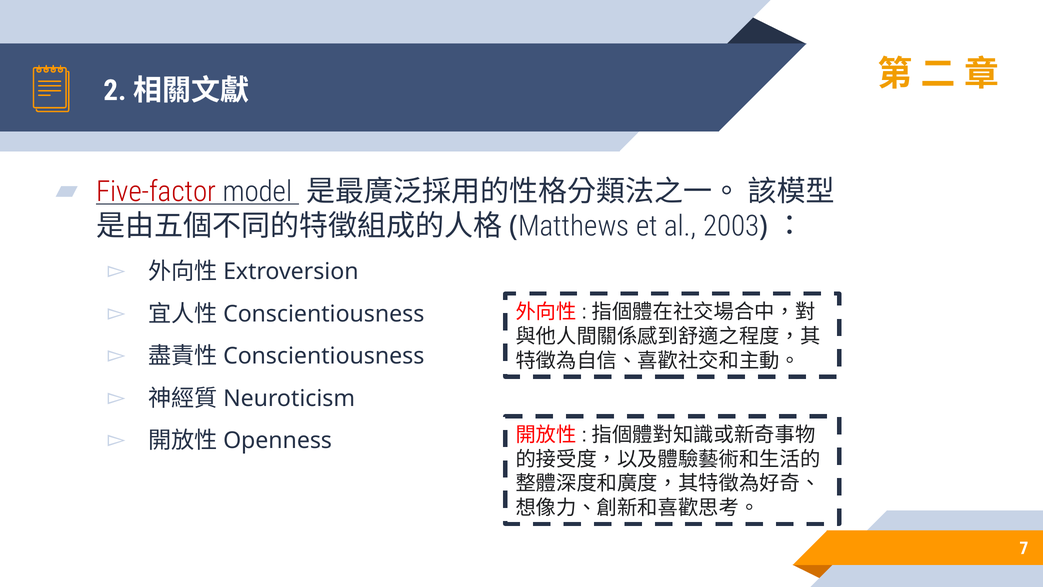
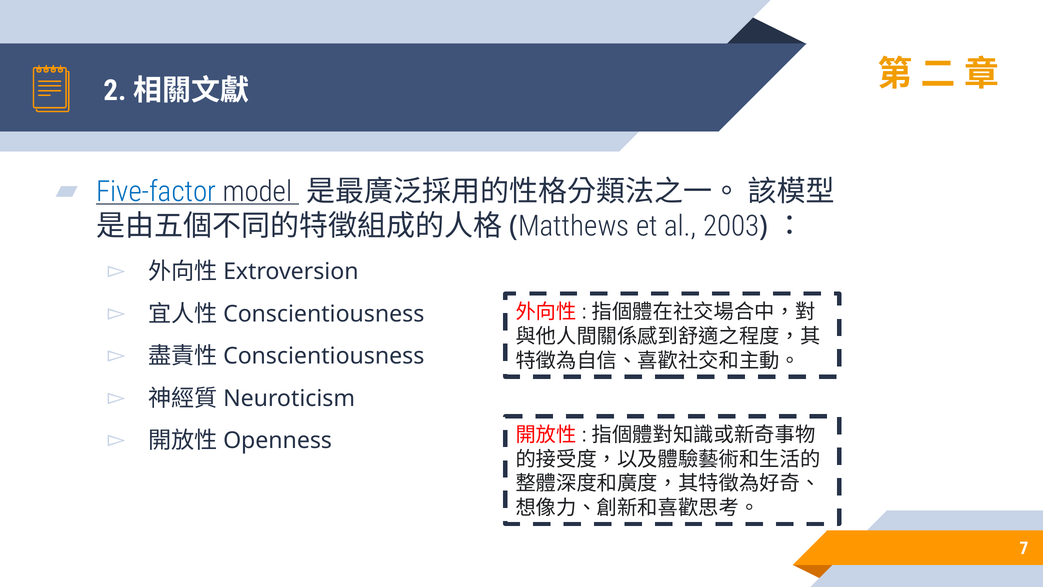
Five-factor colour: red -> blue
